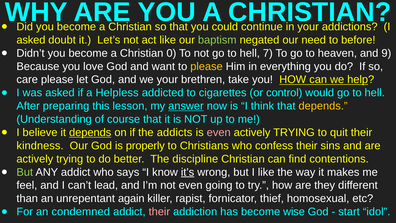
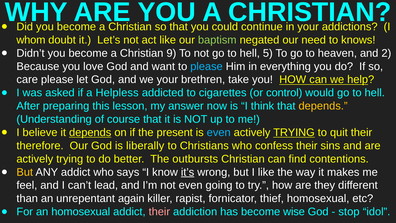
asked at (31, 40): asked -> whom
before: before -> knows
0: 0 -> 9
7: 7 -> 5
9: 9 -> 2
please at (206, 66) colour: yellow -> light blue
answer underline: present -> none
addicts: addicts -> present
even at (219, 132) colour: pink -> light blue
TRYING at (294, 132) underline: none -> present
kindness: kindness -> therefore
properly: properly -> liberally
discipline: discipline -> outbursts
But at (25, 172) colour: light green -> yellow
an condemned: condemned -> homosexual
start: start -> stop
